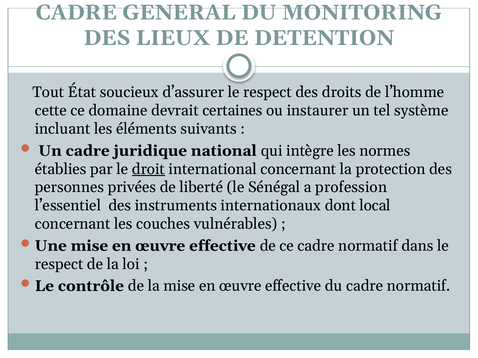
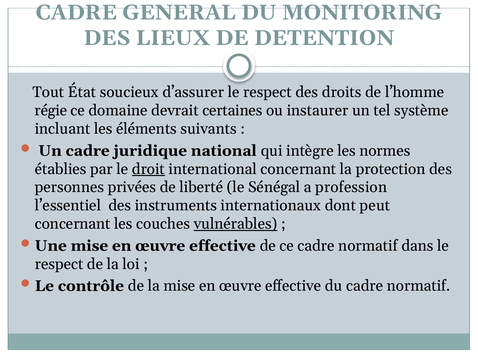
cette: cette -> régie
local: local -> peut
vulnérables underline: none -> present
